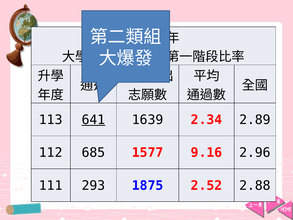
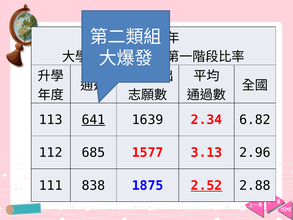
2.89: 2.89 -> 6.82
9.16: 9.16 -> 3.13
293: 293 -> 838
2.52 underline: none -> present
